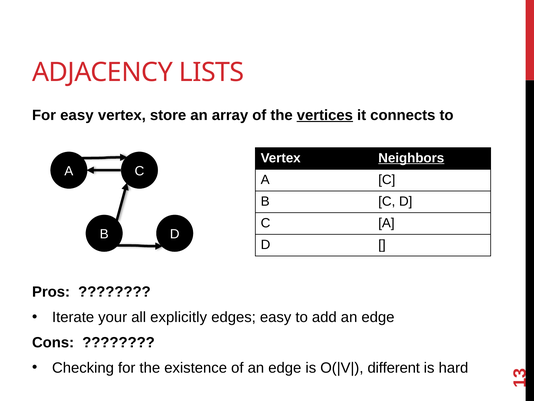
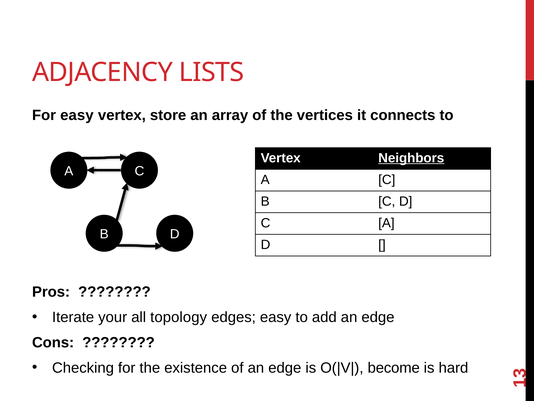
vertices underline: present -> none
explicitly: explicitly -> topology
different: different -> become
